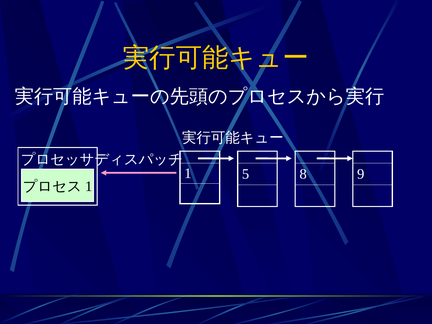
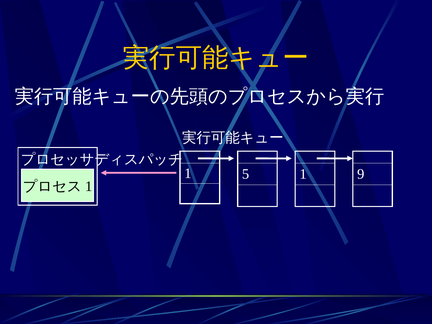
5 8: 8 -> 1
